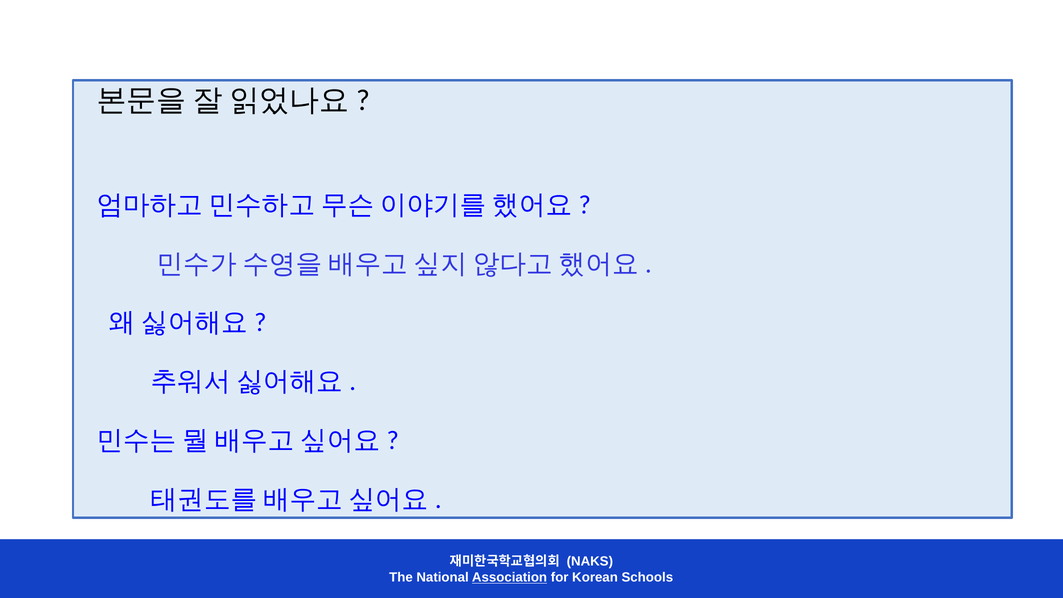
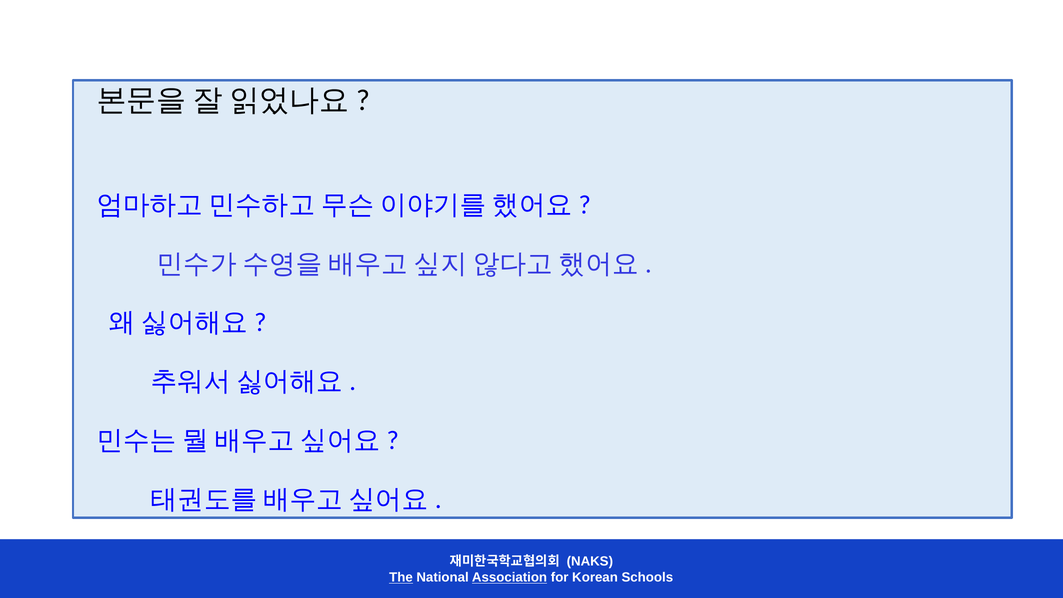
The underline: none -> present
